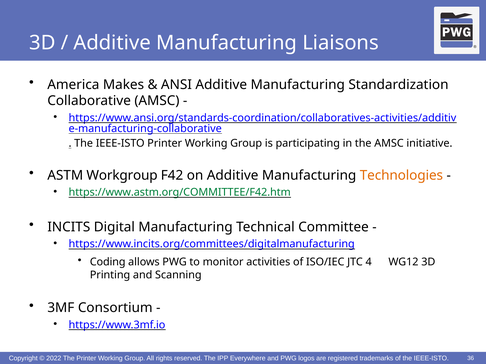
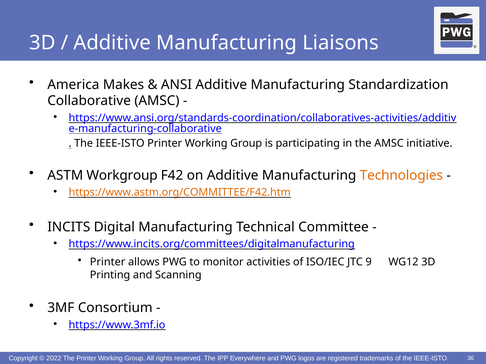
https://www.astm.org/COMMITTEE/F42.htm colour: green -> orange
Coding at (108, 262): Coding -> Printer
4: 4 -> 9
